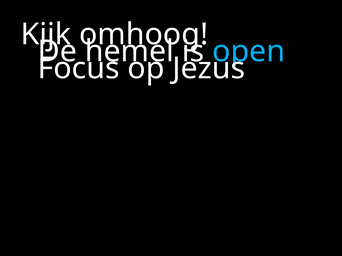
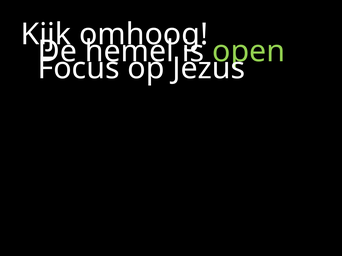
open colour: light blue -> light green
